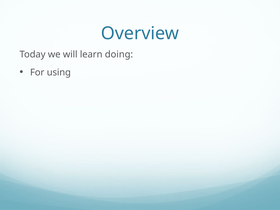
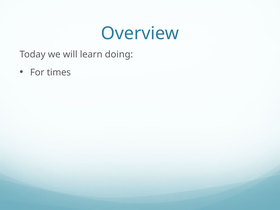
using: using -> times
